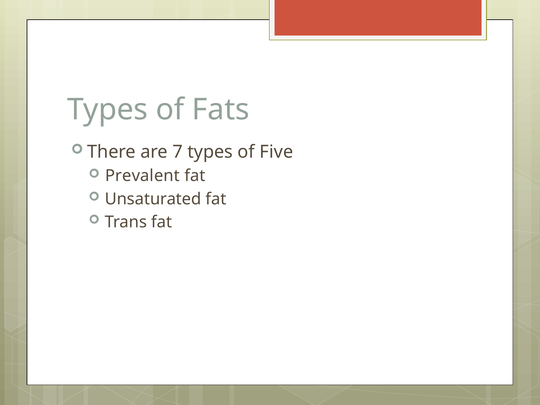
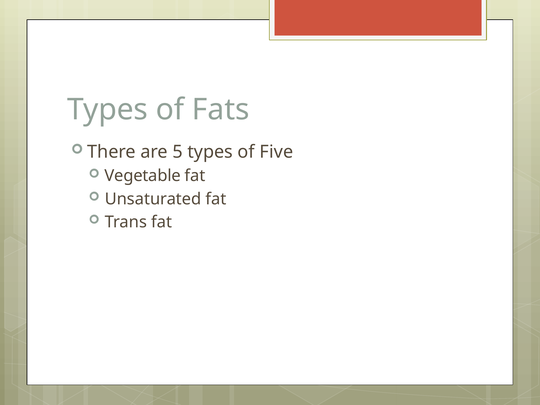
7: 7 -> 5
Prevalent: Prevalent -> Vegetable
